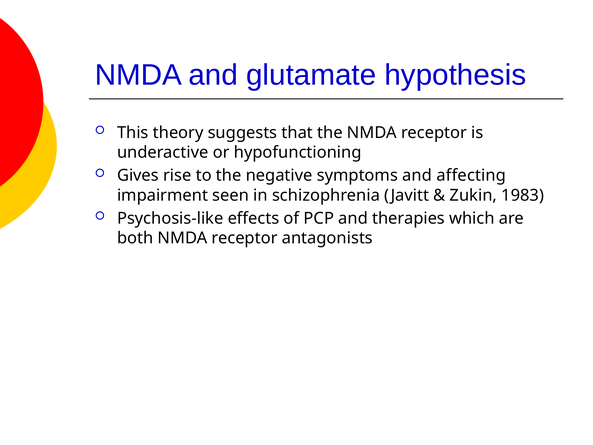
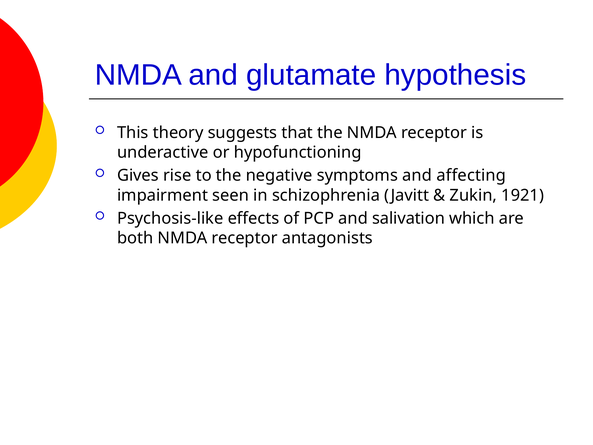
1983: 1983 -> 1921
therapies: therapies -> salivation
